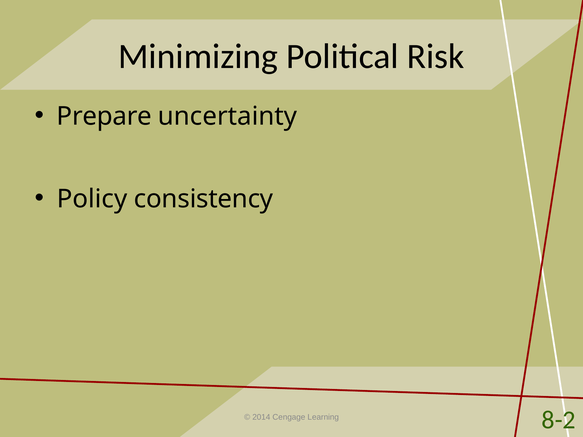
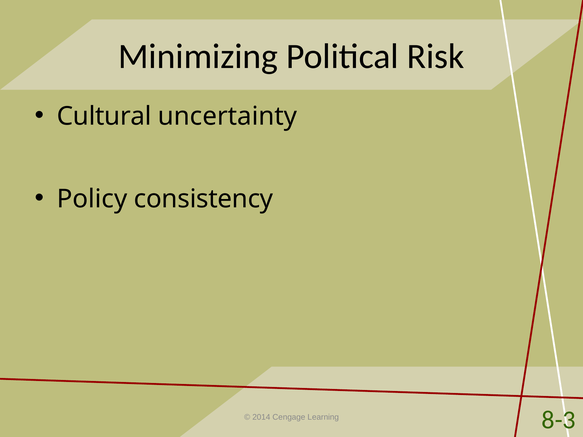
Prepare: Prepare -> Cultural
8-2: 8-2 -> 8-3
